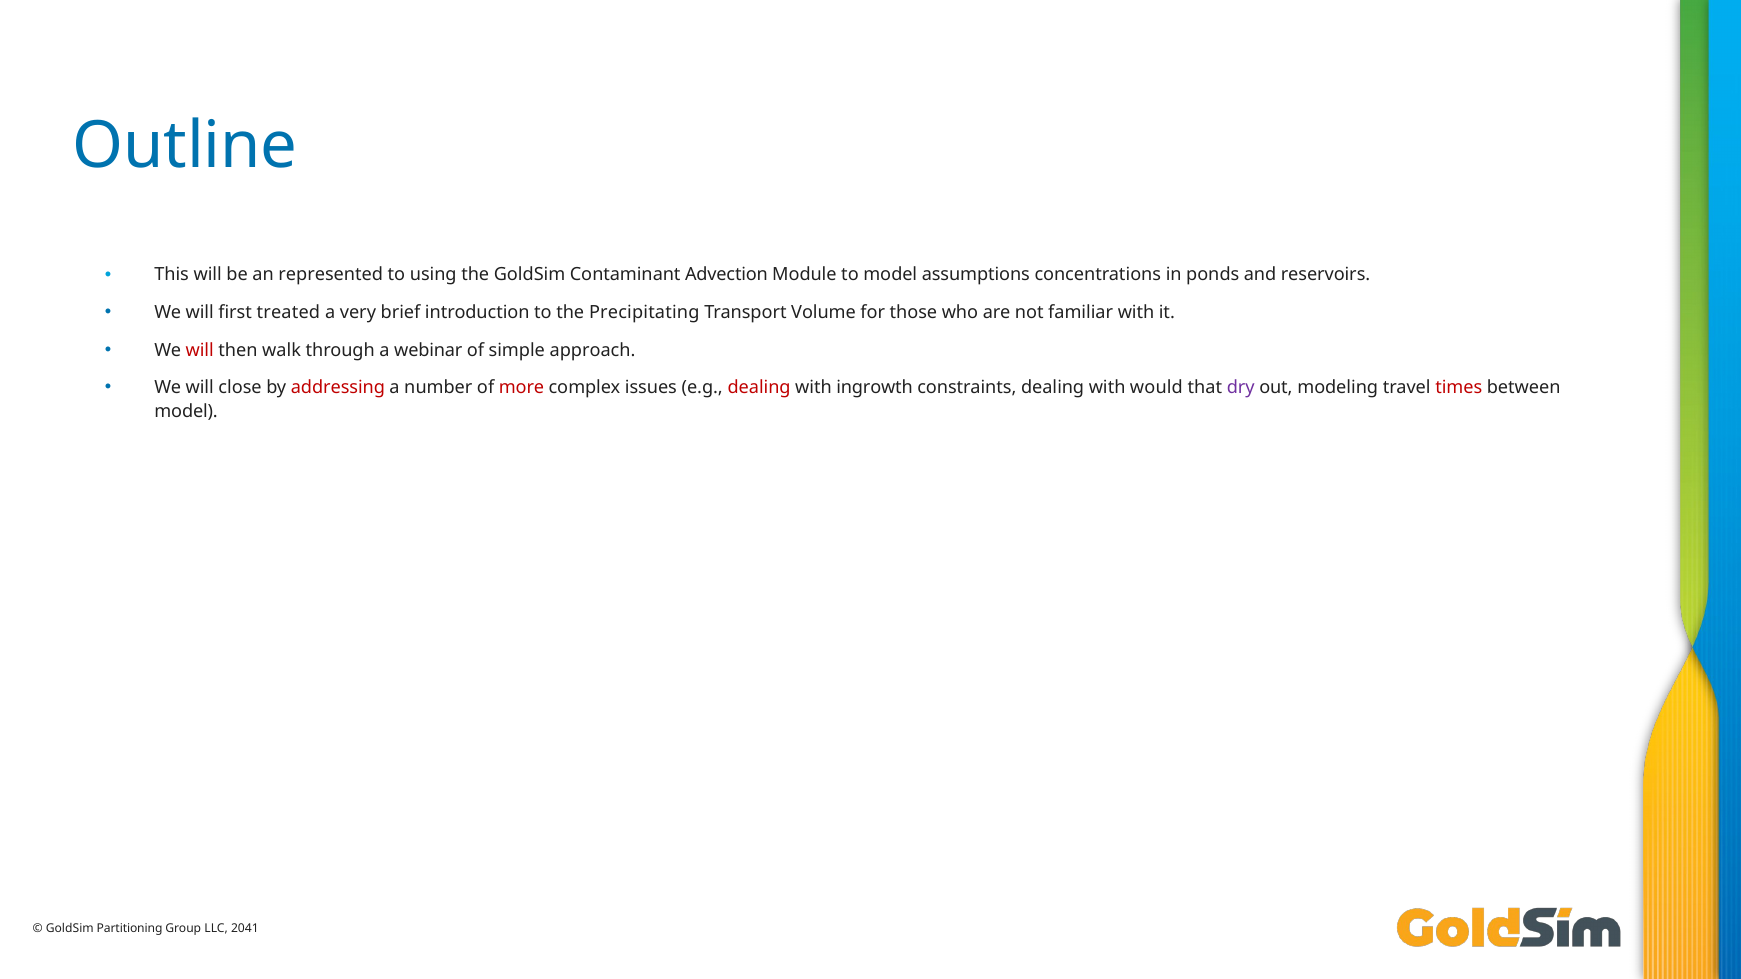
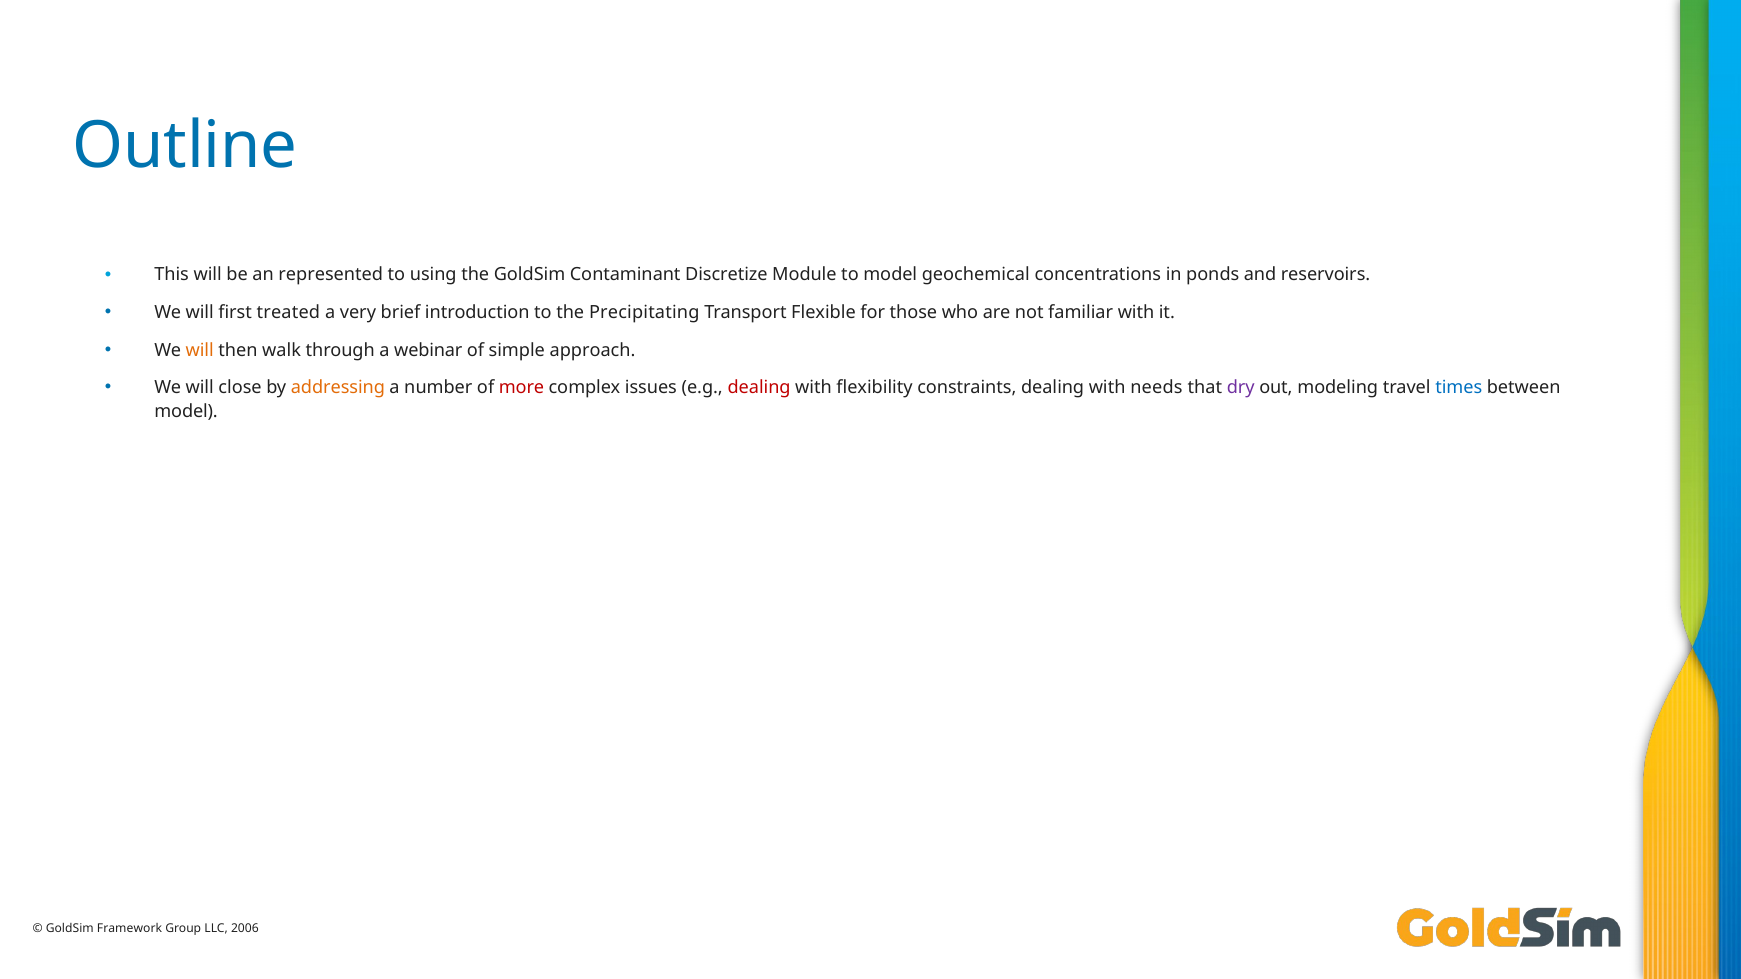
Advection: Advection -> Discretize
assumptions: assumptions -> geochemical
Volume: Volume -> Flexible
will at (200, 350) colour: red -> orange
addressing colour: red -> orange
ingrowth: ingrowth -> flexibility
would: would -> needs
times colour: red -> blue
Partitioning: Partitioning -> Framework
2041: 2041 -> 2006
